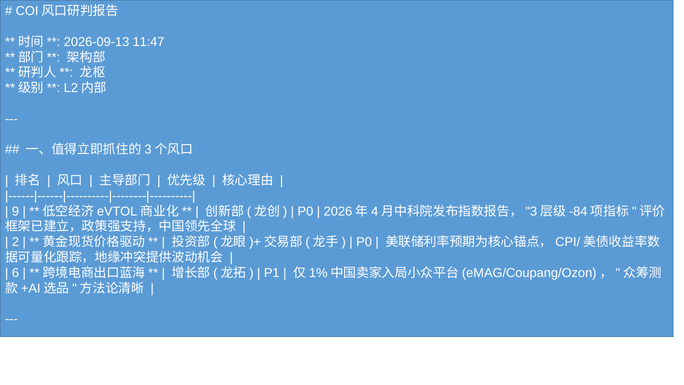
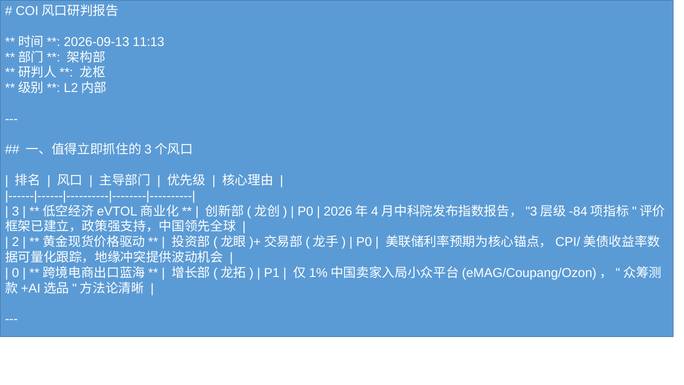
11:47: 11:47 -> 11:13
9 at (15, 211): 9 -> 3
6: 6 -> 0
